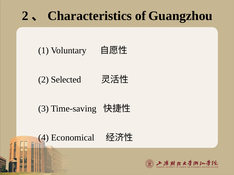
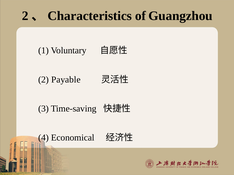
Selected: Selected -> Payable
